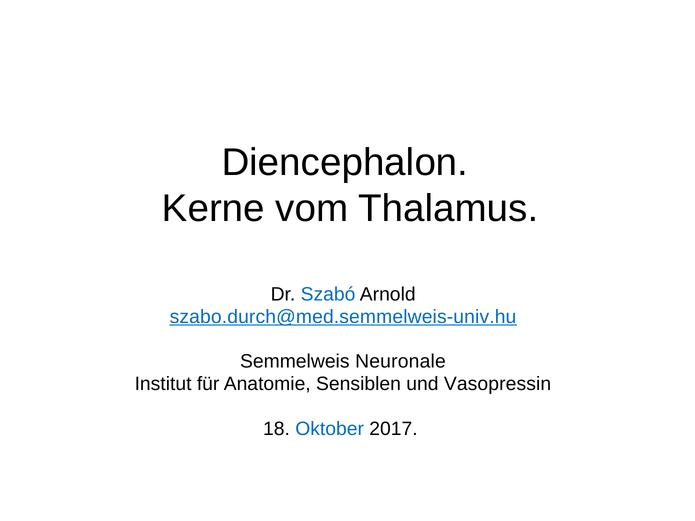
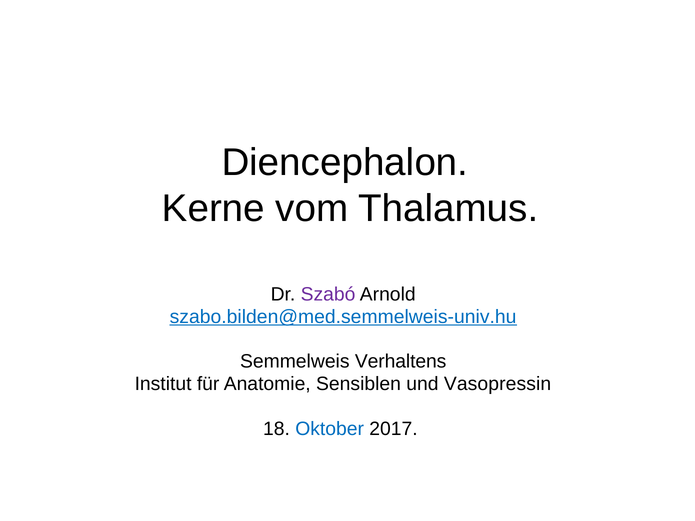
Szabó colour: blue -> purple
szabo.durch@med.semmelweis-univ.hu: szabo.durch@med.semmelweis-univ.hu -> szabo.bilden@med.semmelweis-univ.hu
Neuronale: Neuronale -> Verhaltens
